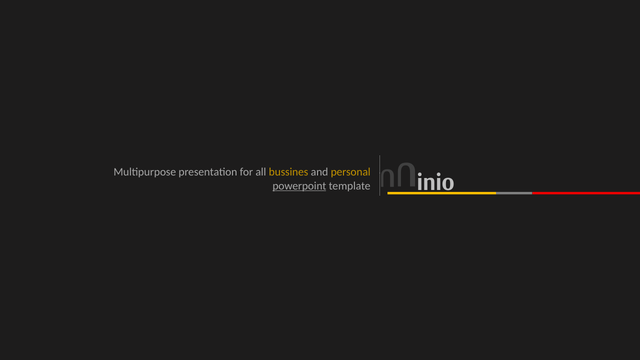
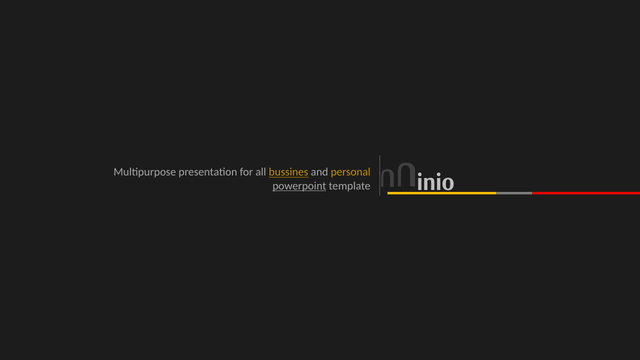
bussines underline: none -> present
